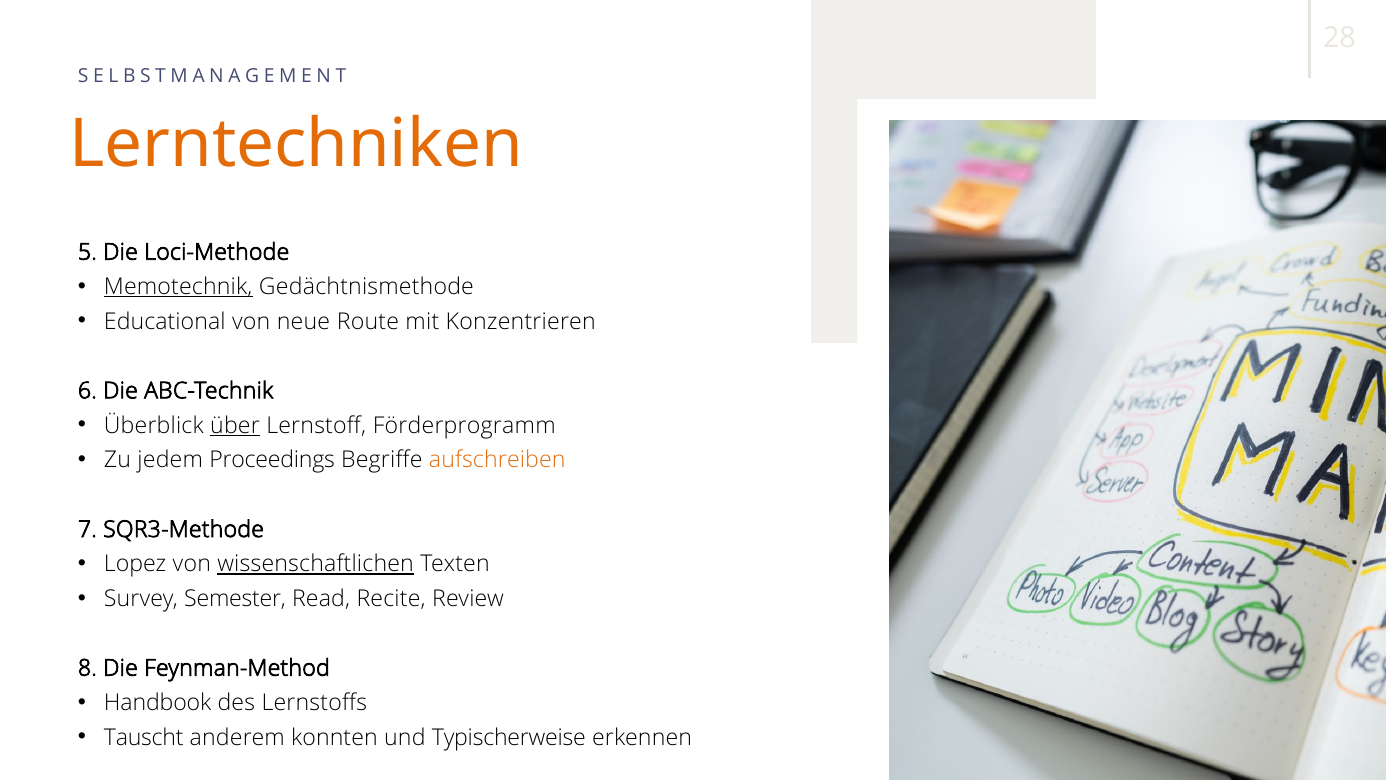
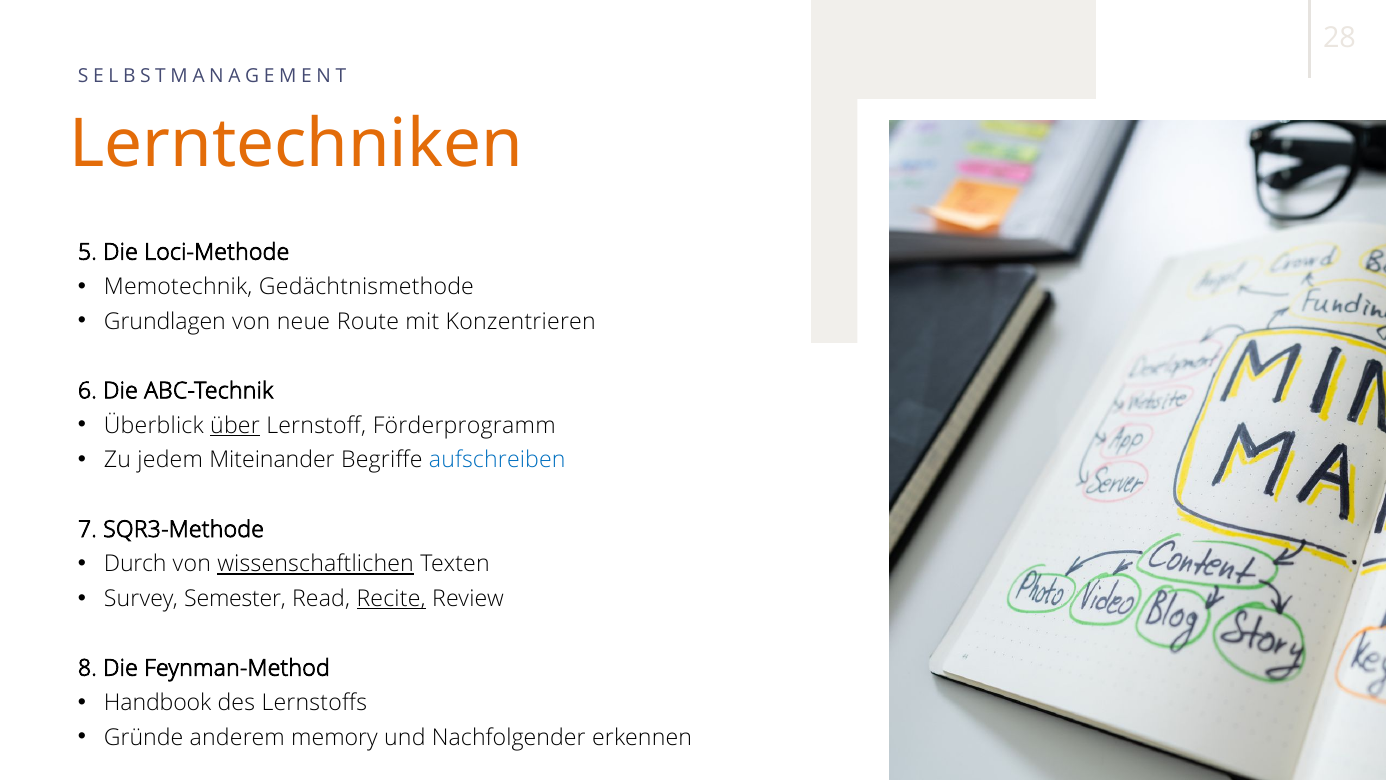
Memotechnik underline: present -> none
Educational: Educational -> Grundlagen
Proceedings: Proceedings -> Miteinander
aufschreiben colour: orange -> blue
Lopez: Lopez -> Durch
Recite underline: none -> present
Tauscht: Tauscht -> Gründe
konnten: konnten -> memory
Typischerweise: Typischerweise -> Nachfolgender
